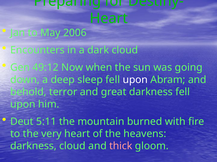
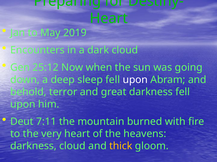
2006: 2006 -> 2019
49:12: 49:12 -> 25:12
5:11: 5:11 -> 7:11
thick colour: pink -> yellow
